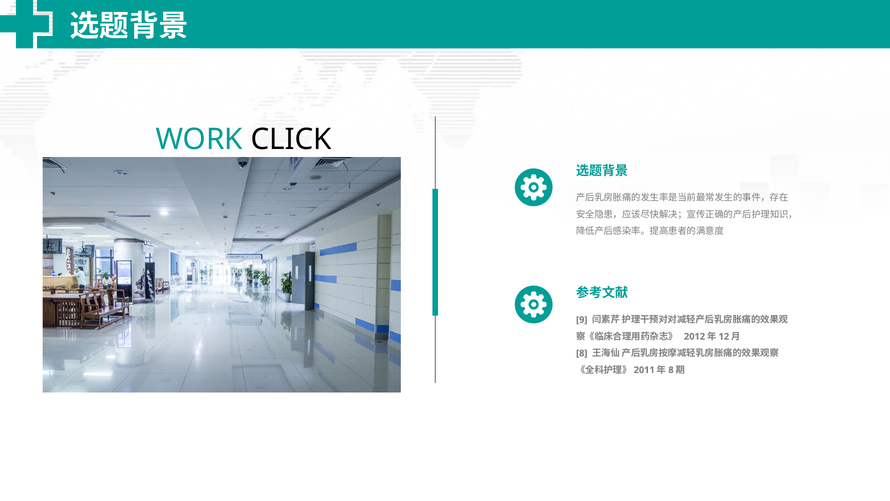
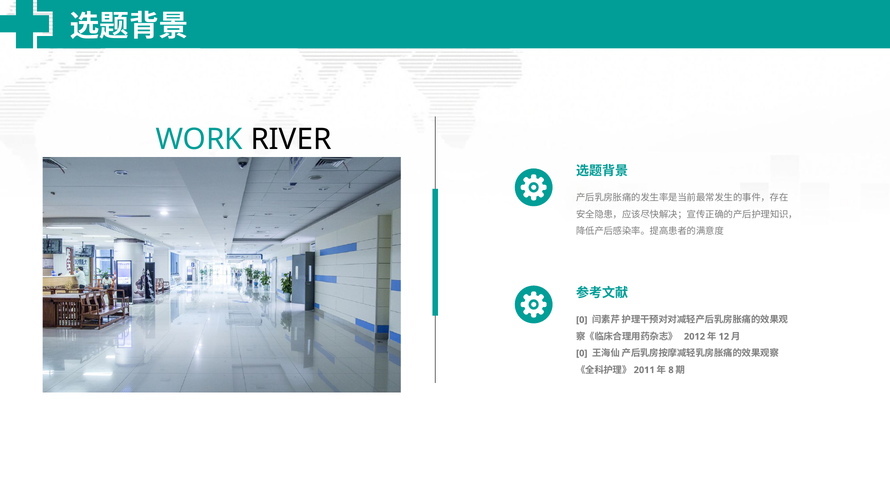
CLICK: CLICK -> RIVER
9 at (582, 320): 9 -> 0
8 at (582, 353): 8 -> 0
